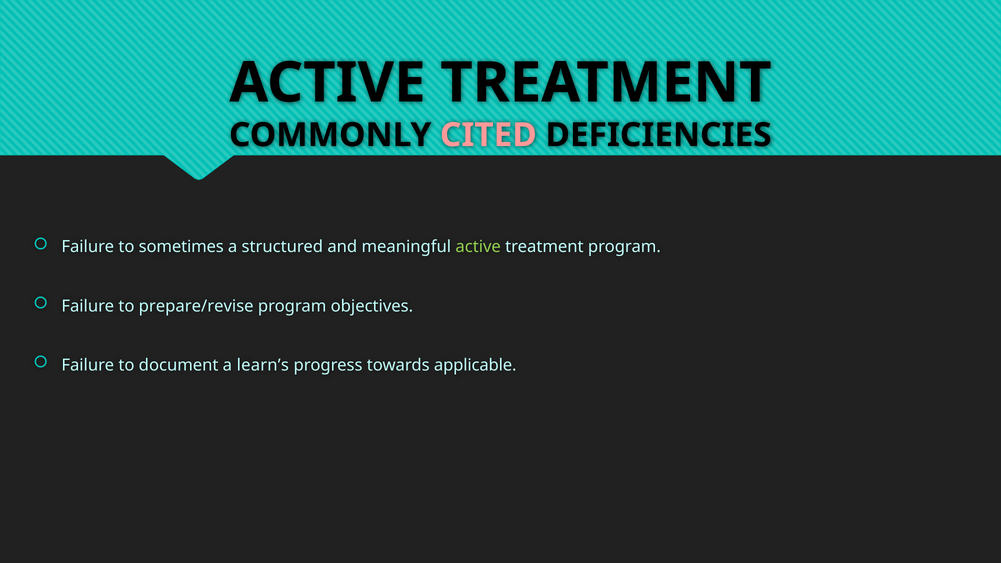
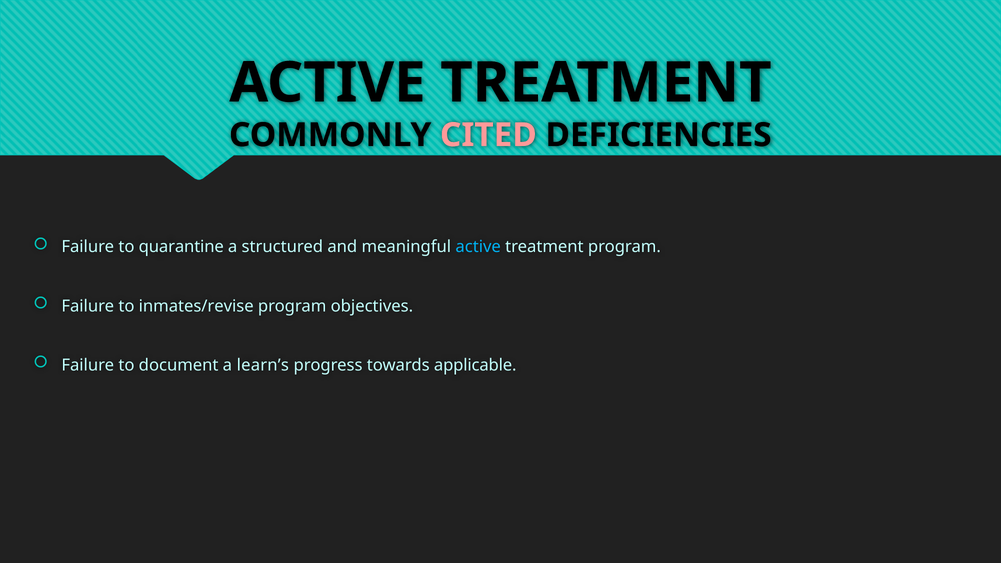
sometimes: sometimes -> quarantine
active at (478, 247) colour: light green -> light blue
prepare/revise: prepare/revise -> inmates/revise
